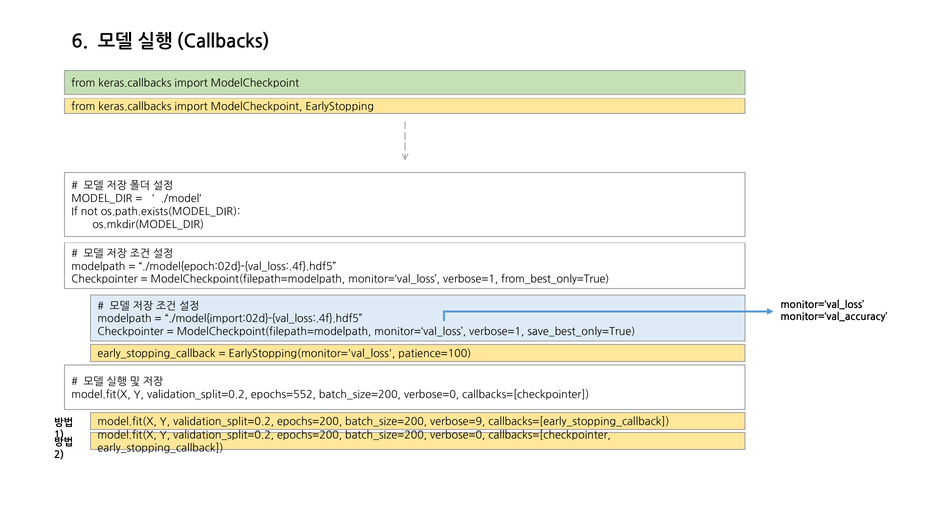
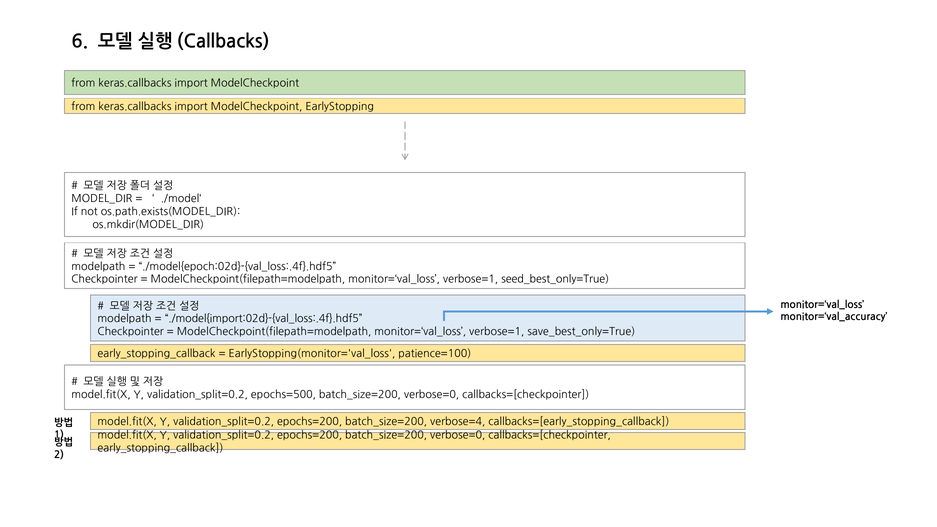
from_best_only=True: from_best_only=True -> seed_best_only=True
epochs=552: epochs=552 -> epochs=500
verbose=9: verbose=9 -> verbose=4
